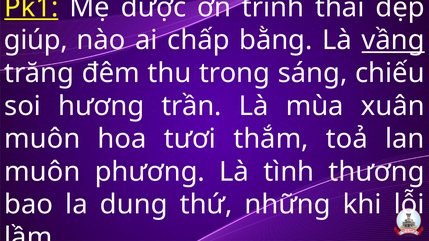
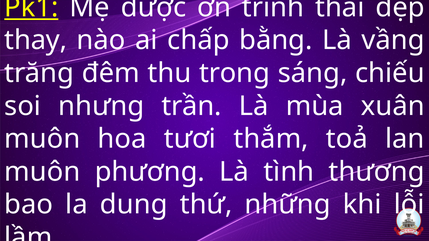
giúp: giúp -> thay
vầng underline: present -> none
hương: hương -> nhưng
